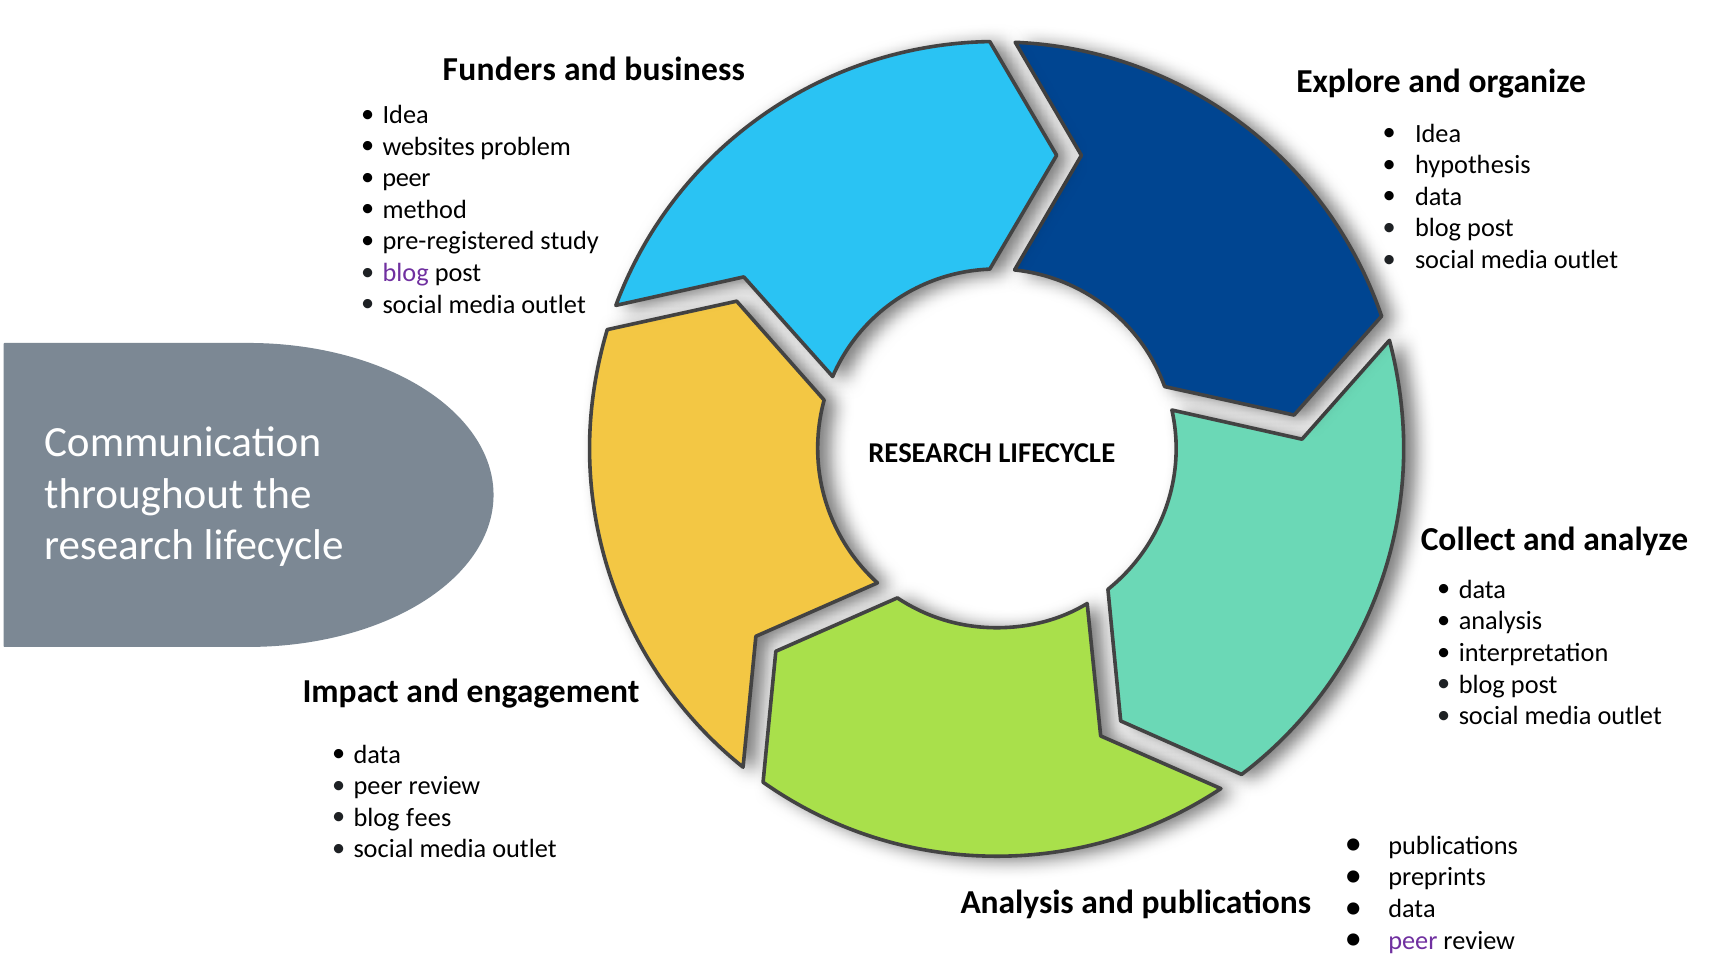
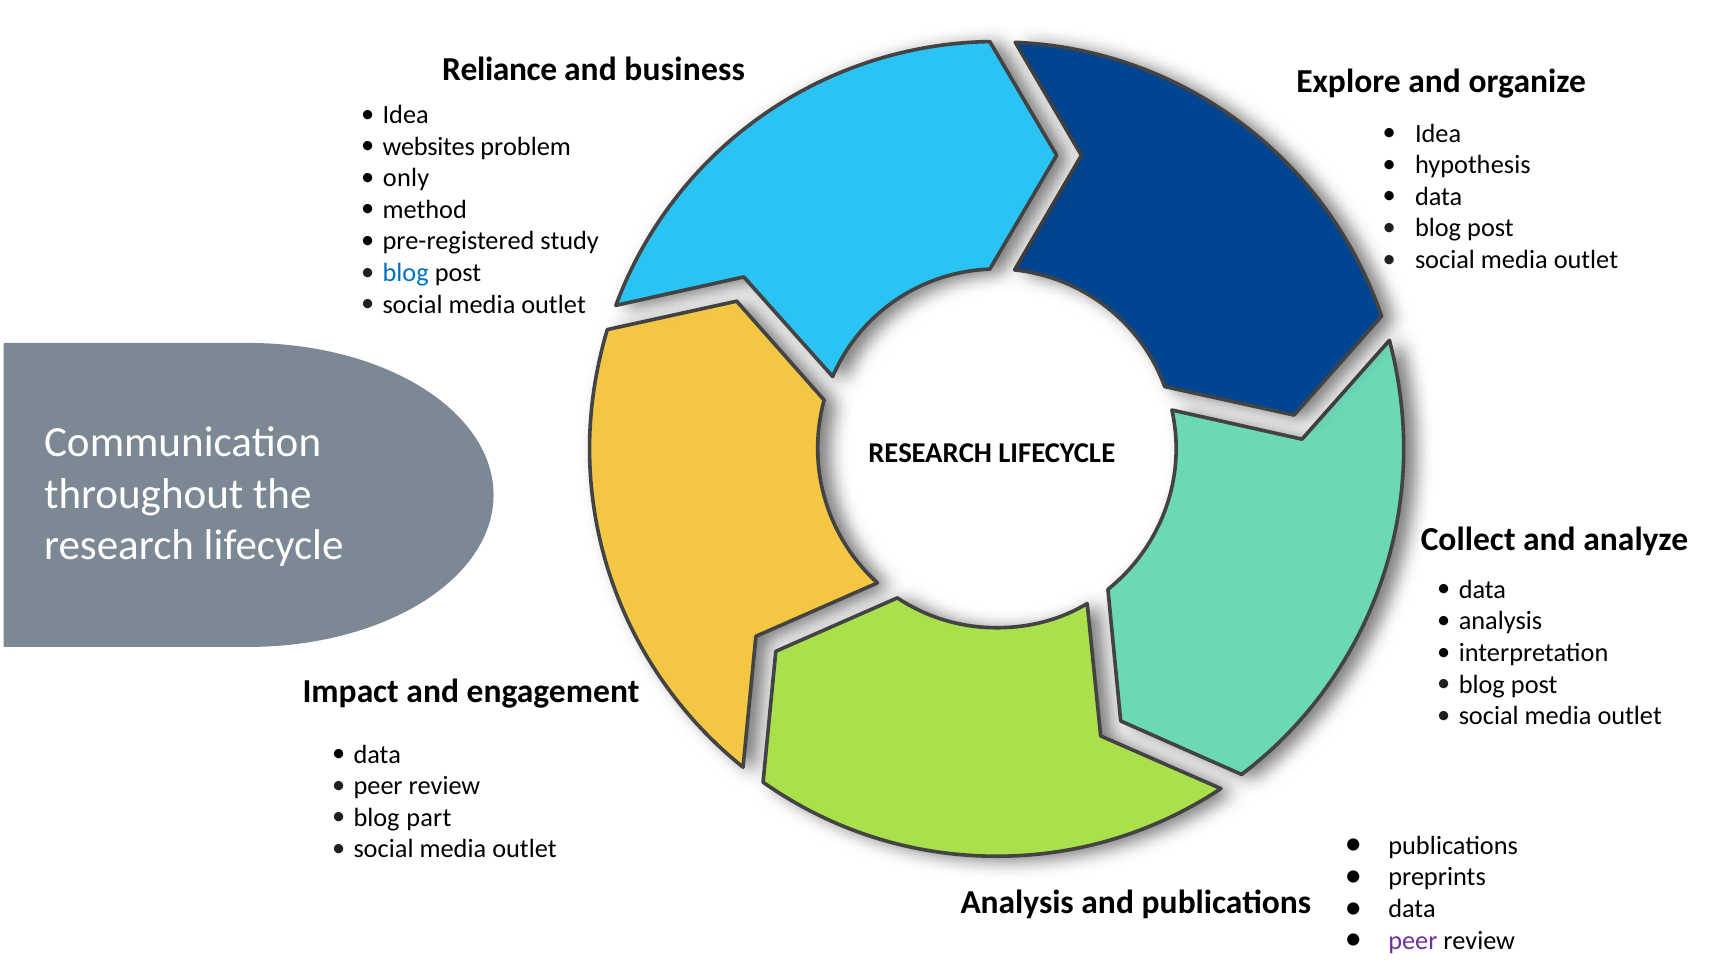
Funders: Funders -> Reliance
peer at (406, 178): peer -> only
blog at (406, 273) colour: purple -> blue
fees: fees -> part
